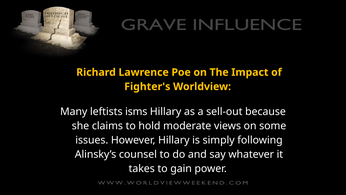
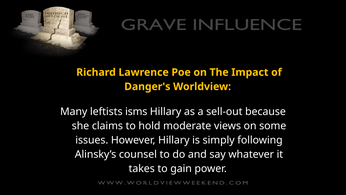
Fighter's: Fighter's -> Danger's
